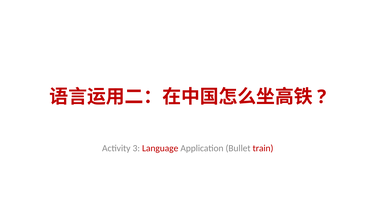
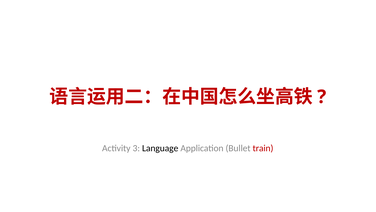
Language colour: red -> black
